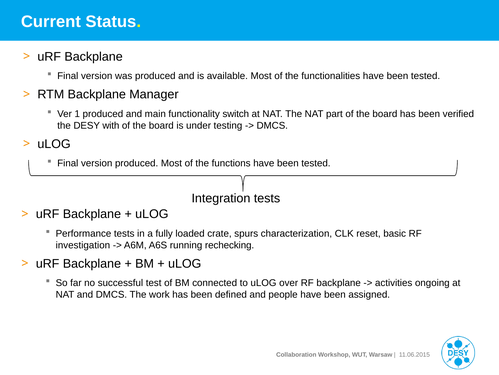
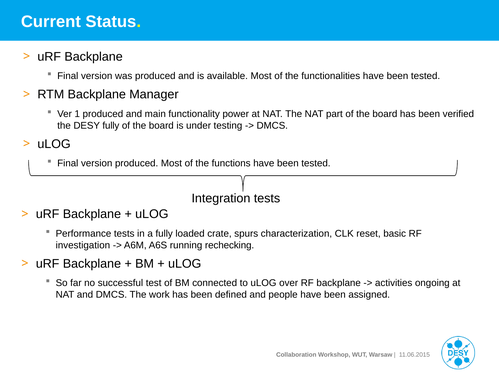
switch: switch -> power
DESY with: with -> fully
